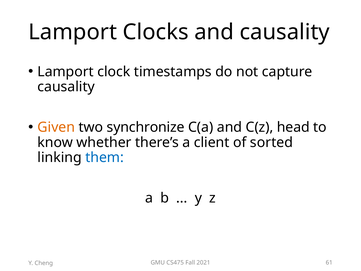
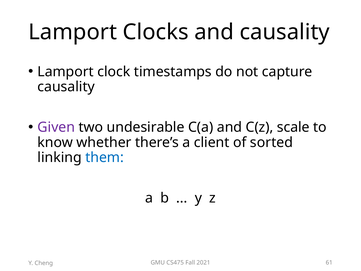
Given colour: orange -> purple
synchronize: synchronize -> undesirable
head: head -> scale
